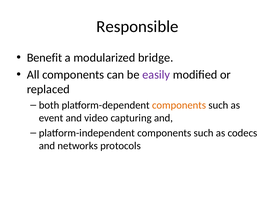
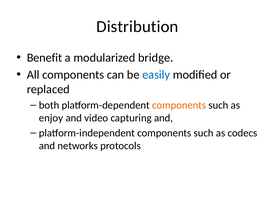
Responsible: Responsible -> Distribution
easily colour: purple -> blue
event: event -> enjoy
